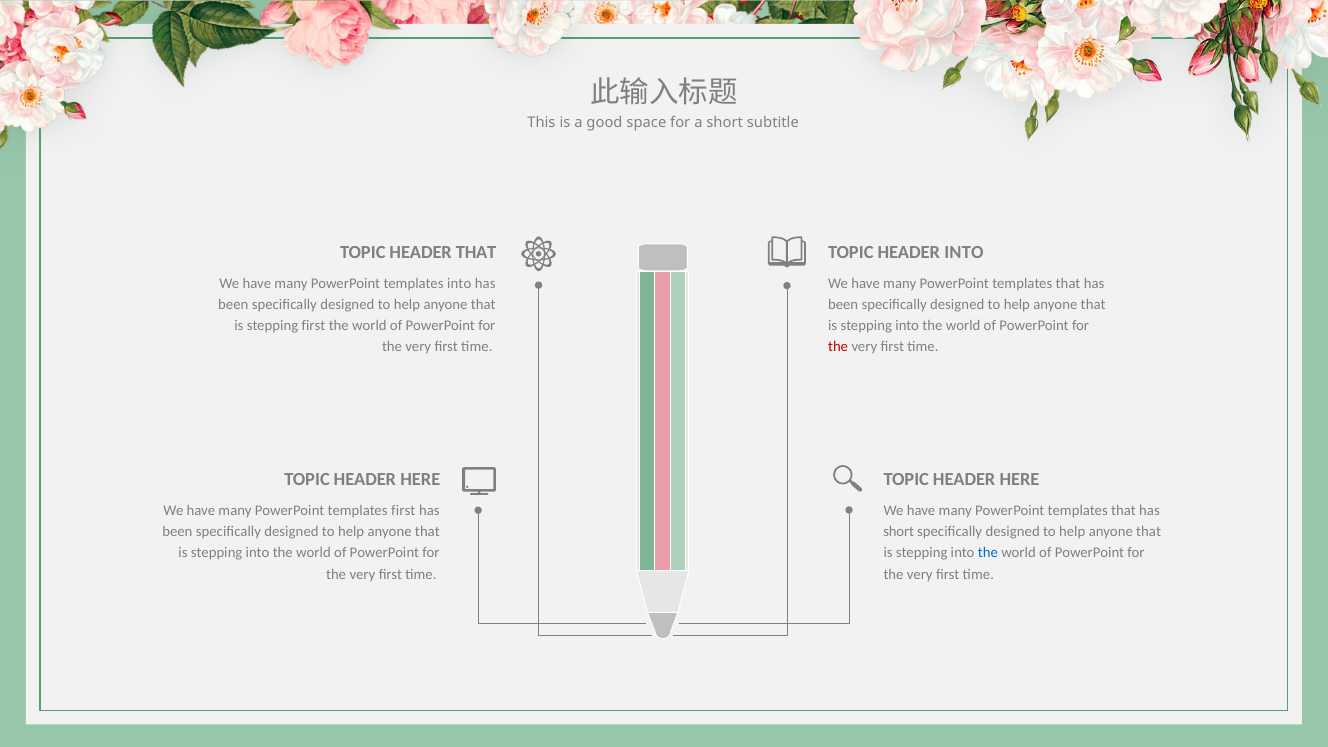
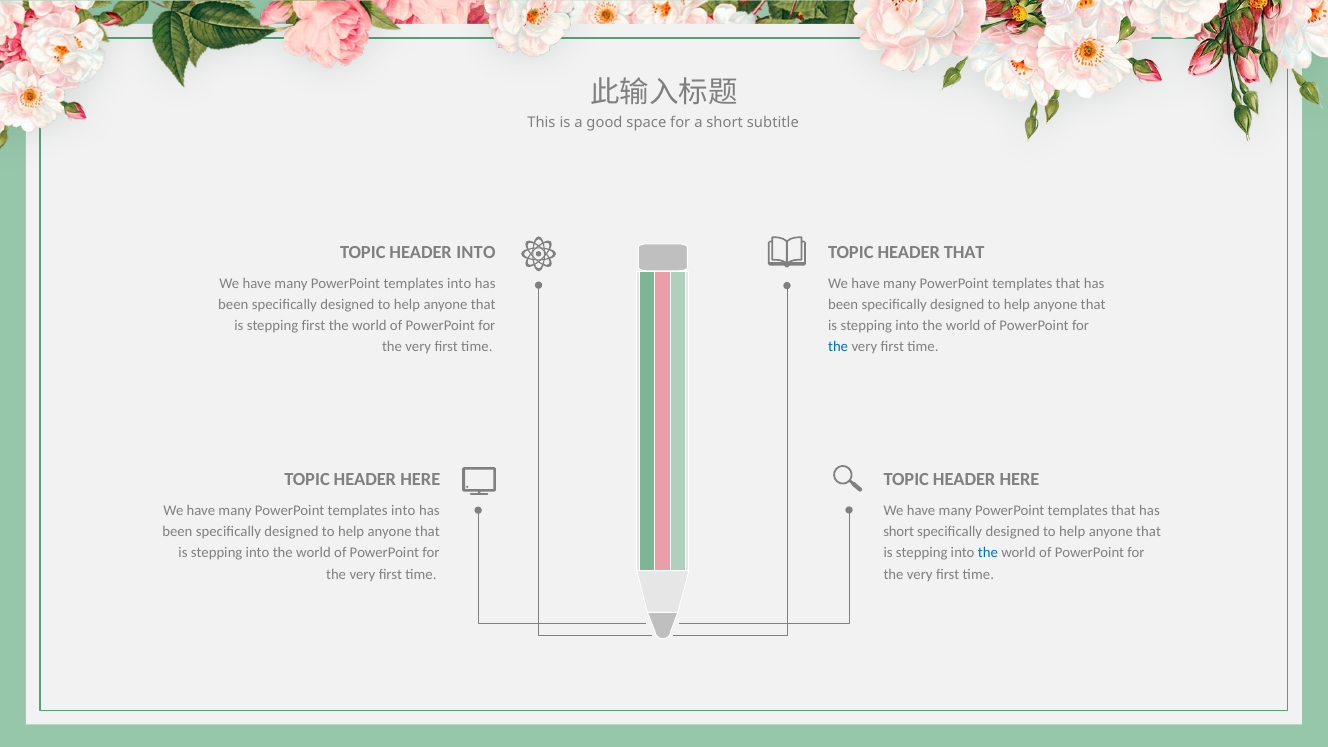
HEADER THAT: THAT -> INTO
HEADER INTO: INTO -> THAT
the at (838, 347) colour: red -> blue
first at (403, 511): first -> into
